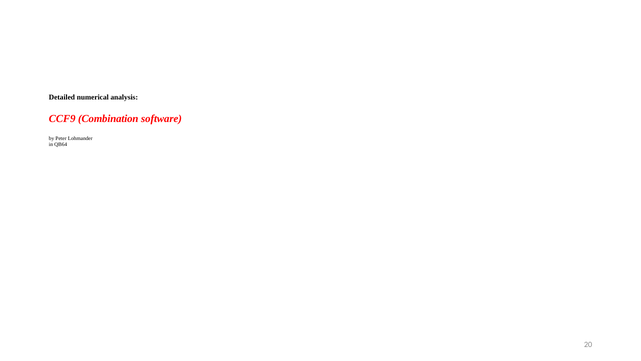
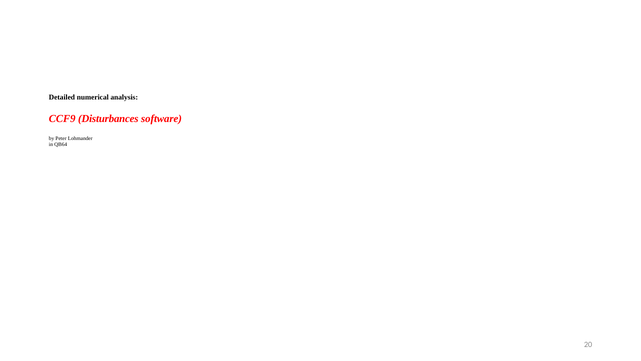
Combination: Combination -> Disturbances
